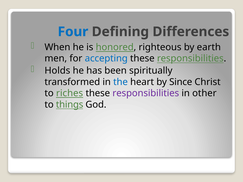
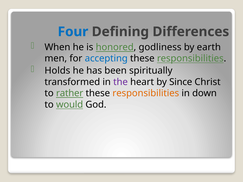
righteous: righteous -> godliness
the colour: blue -> purple
riches: riches -> rather
responsibilities at (146, 93) colour: purple -> orange
other: other -> down
things: things -> would
